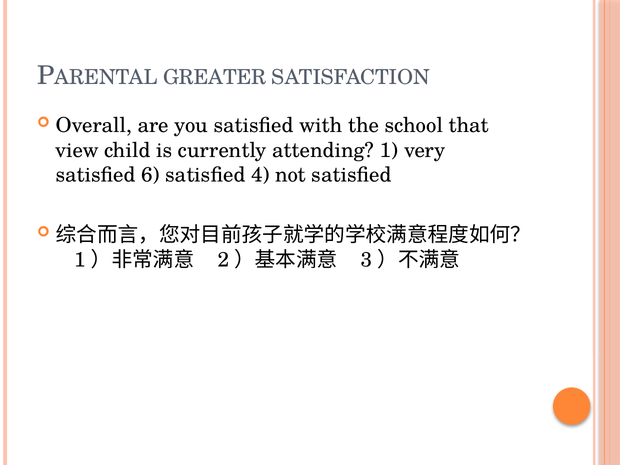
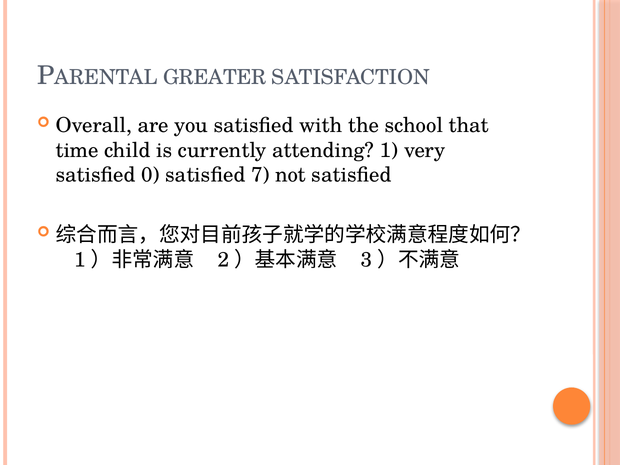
view: view -> time
6: 6 -> 0
4: 4 -> 7
